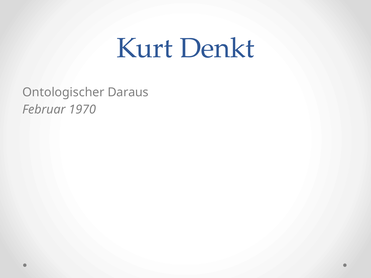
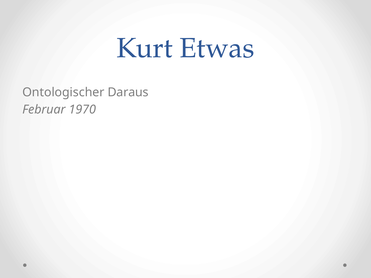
Denkt: Denkt -> Etwas
